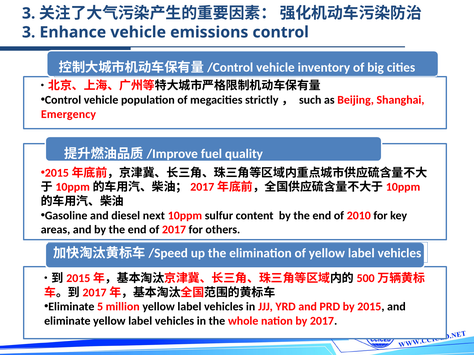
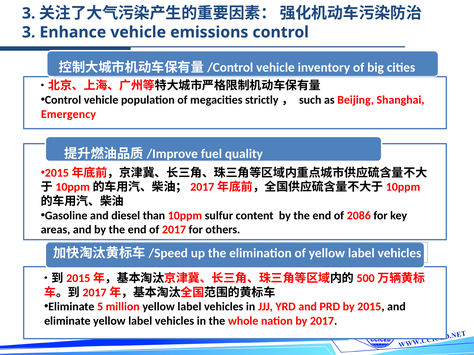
next: next -> than
2010: 2010 -> 2086
